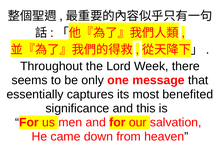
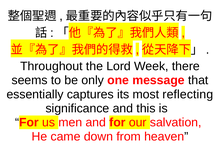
benefited: benefited -> reflecting
